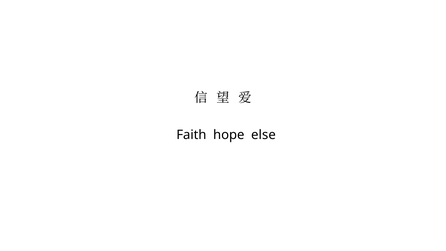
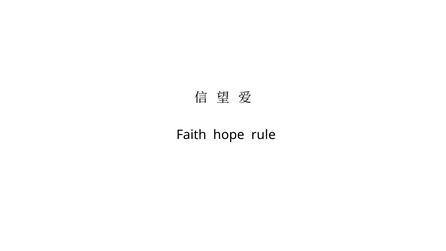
else: else -> rule
